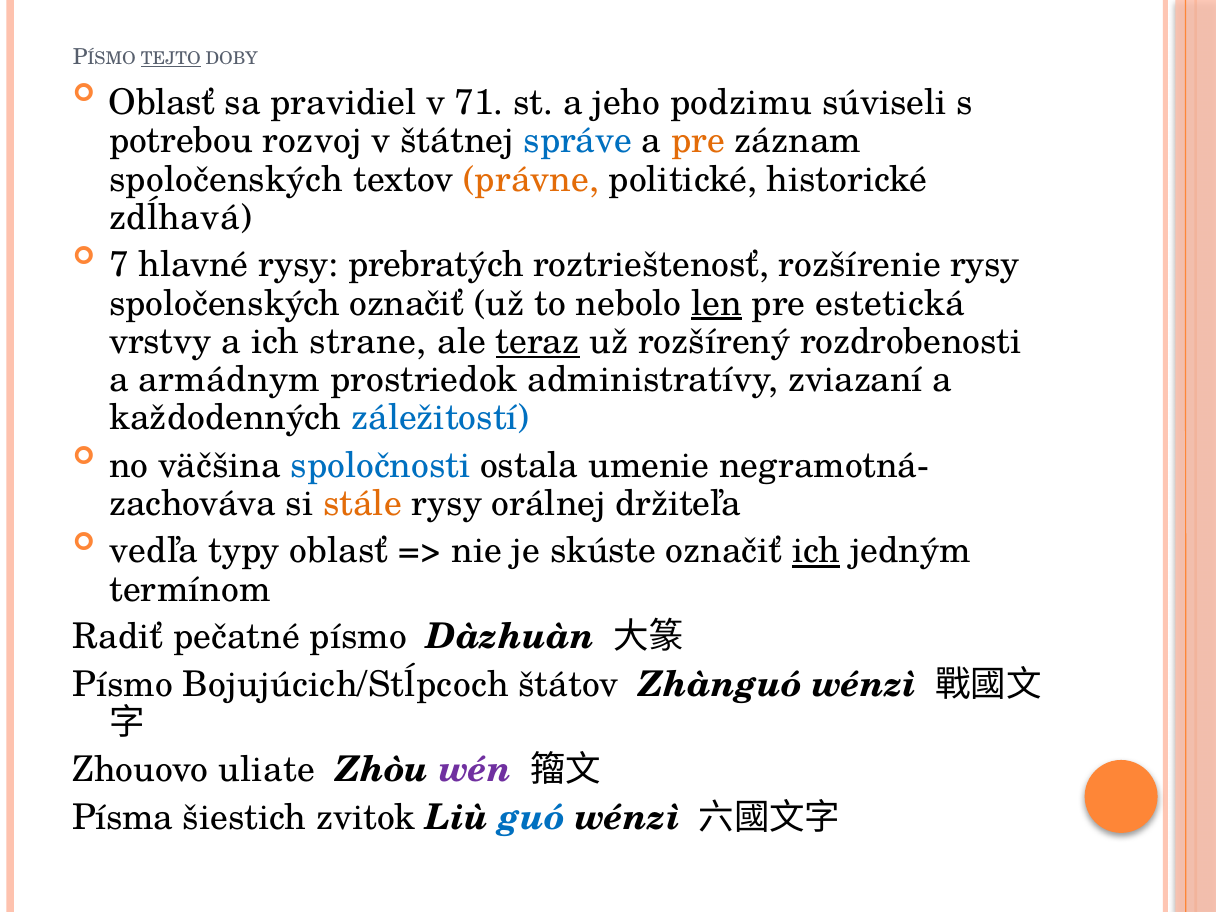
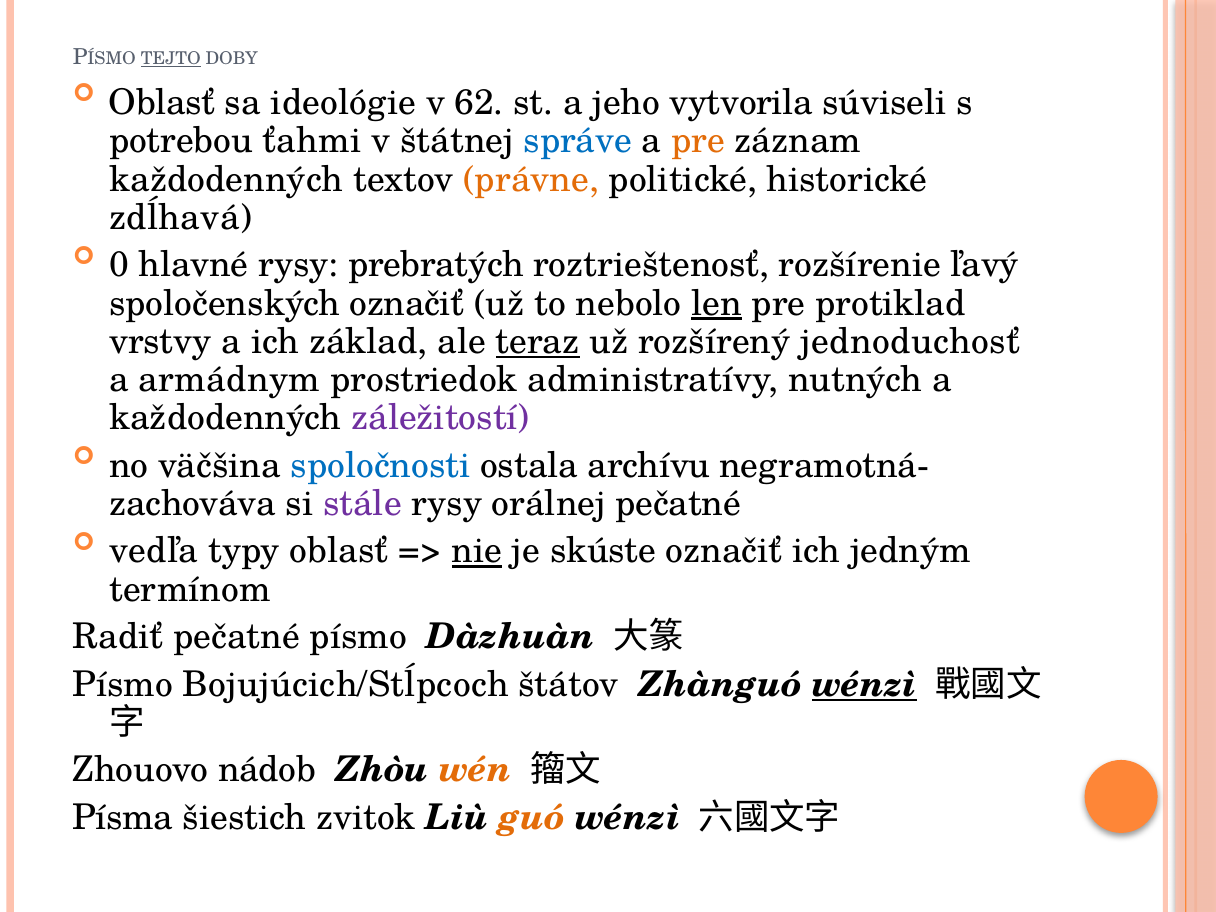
pravidiel: pravidiel -> ideológie
71: 71 -> 62
podzimu: podzimu -> vytvorila
rozvoj: rozvoj -> ťahmi
spoločenských at (226, 179): spoločenských -> každodenných
7: 7 -> 0
rozšírenie rysy: rysy -> ľavý
estetická: estetická -> protiklad
strane: strane -> základ
rozdrobenosti: rozdrobenosti -> jednoduchosť
zviazaní: zviazaní -> nutných
záležitostí colour: blue -> purple
umenie: umenie -> archívu
stále colour: orange -> purple
orálnej držiteľa: držiteľa -> pečatné
nie underline: none -> present
ich at (816, 551) underline: present -> none
wénzì at (864, 684) underline: none -> present
uliate: uliate -> nádob
wén colour: purple -> orange
guó colour: blue -> orange
